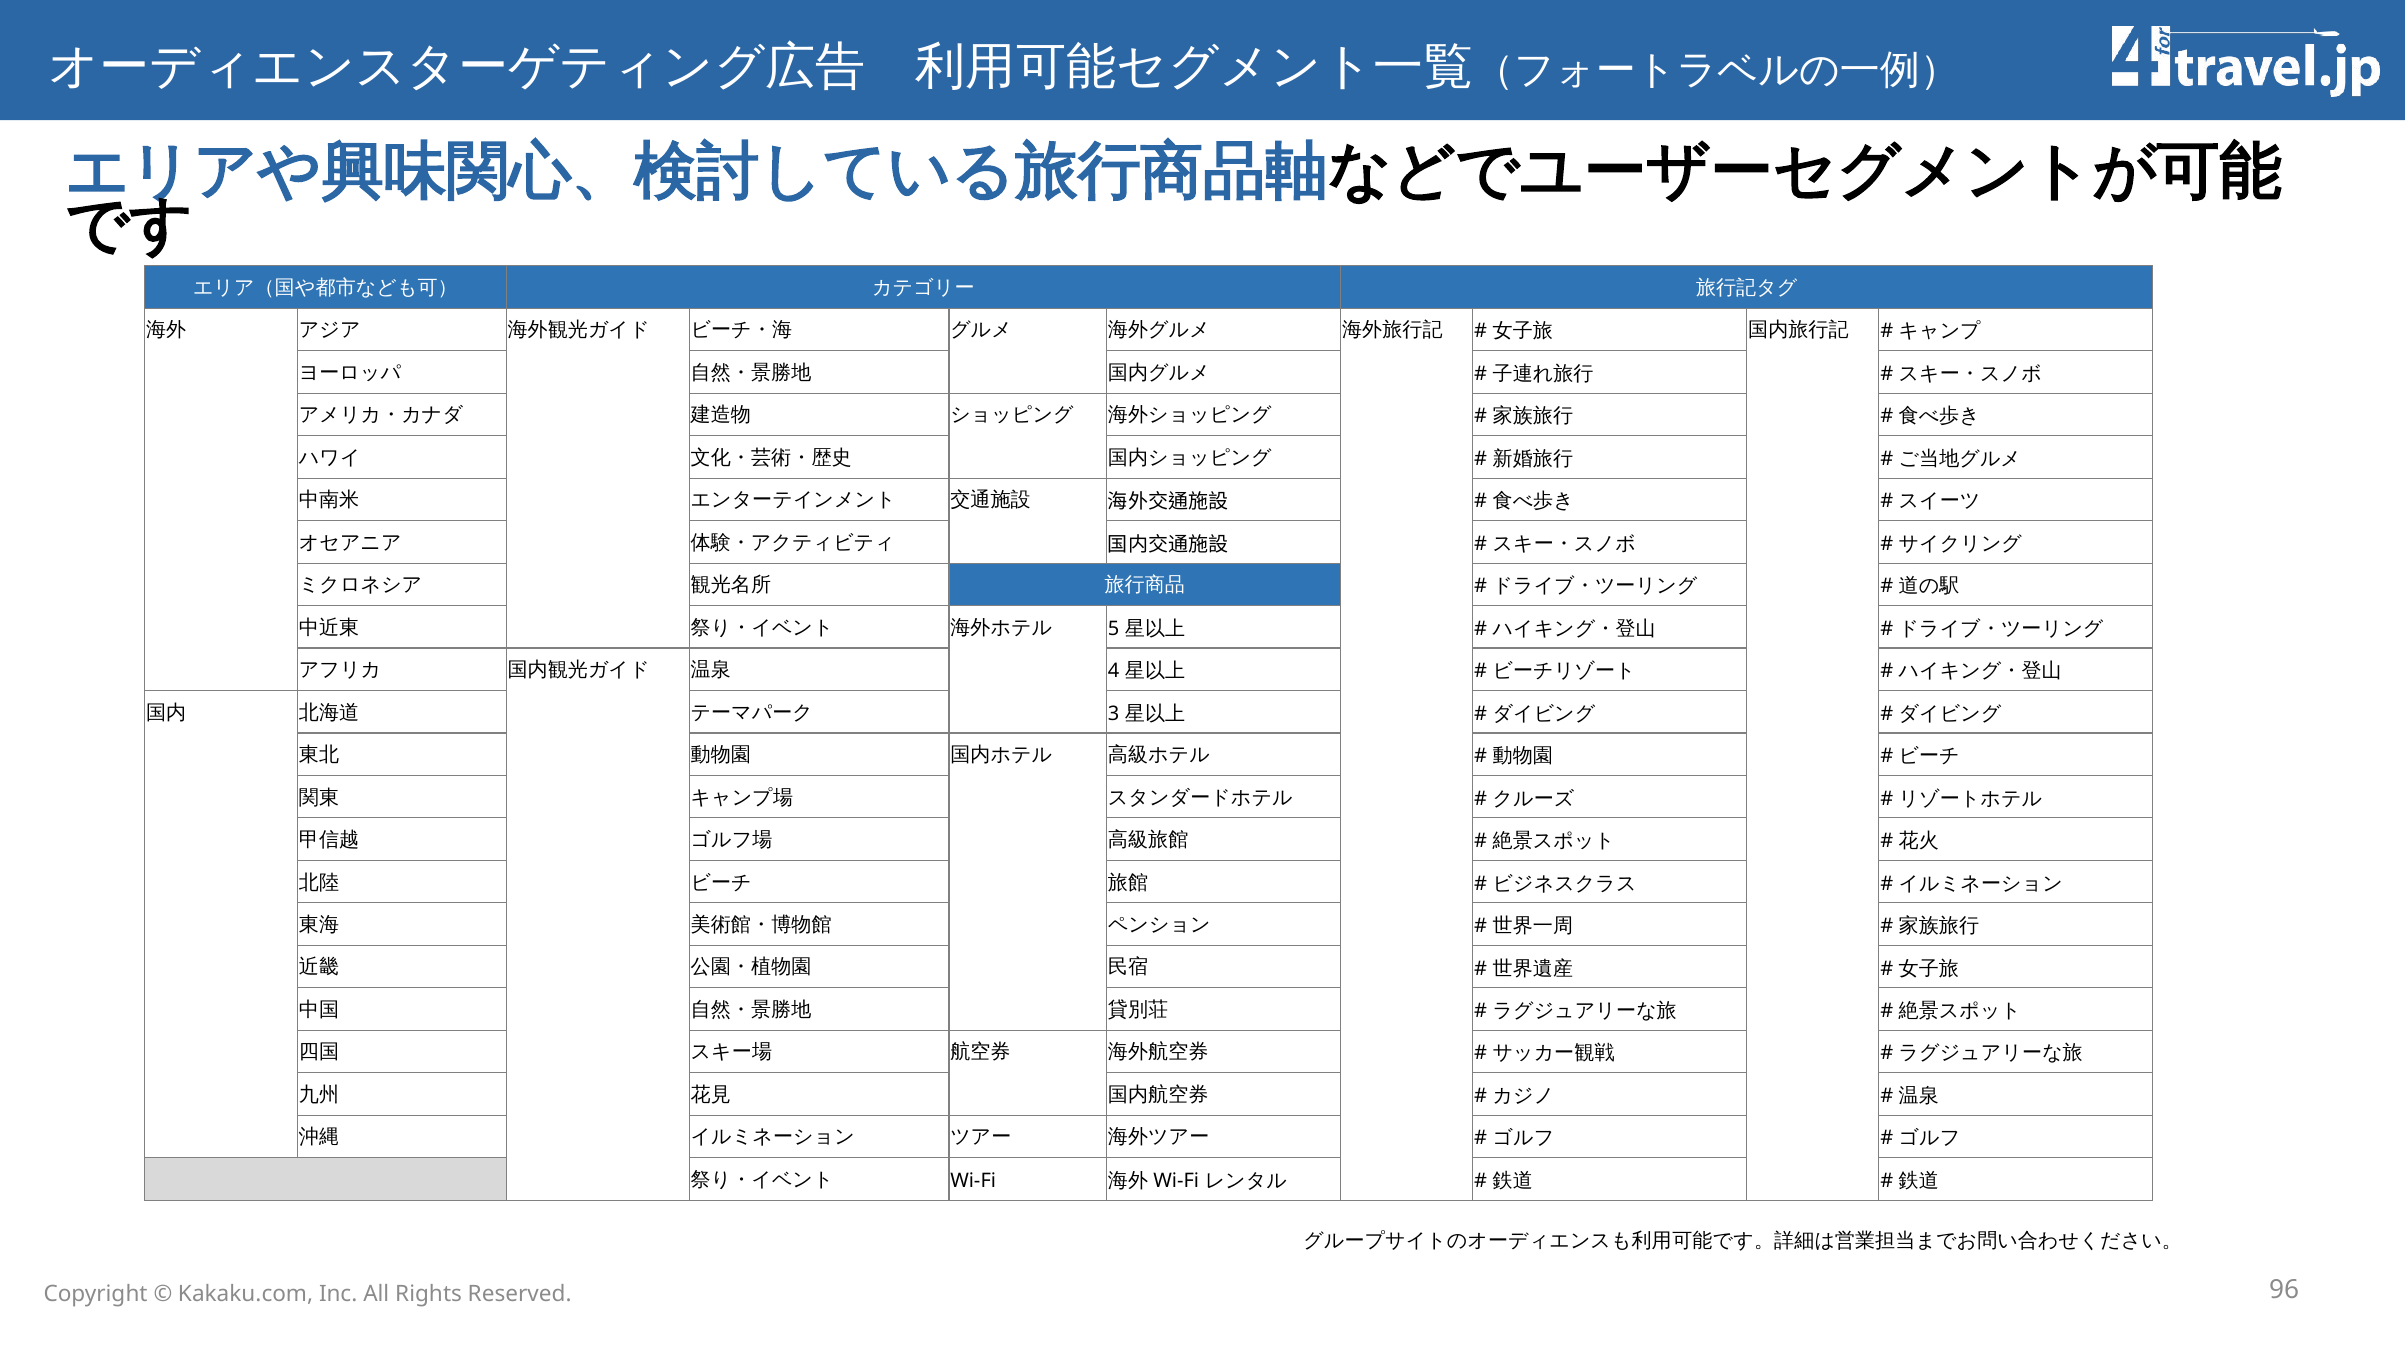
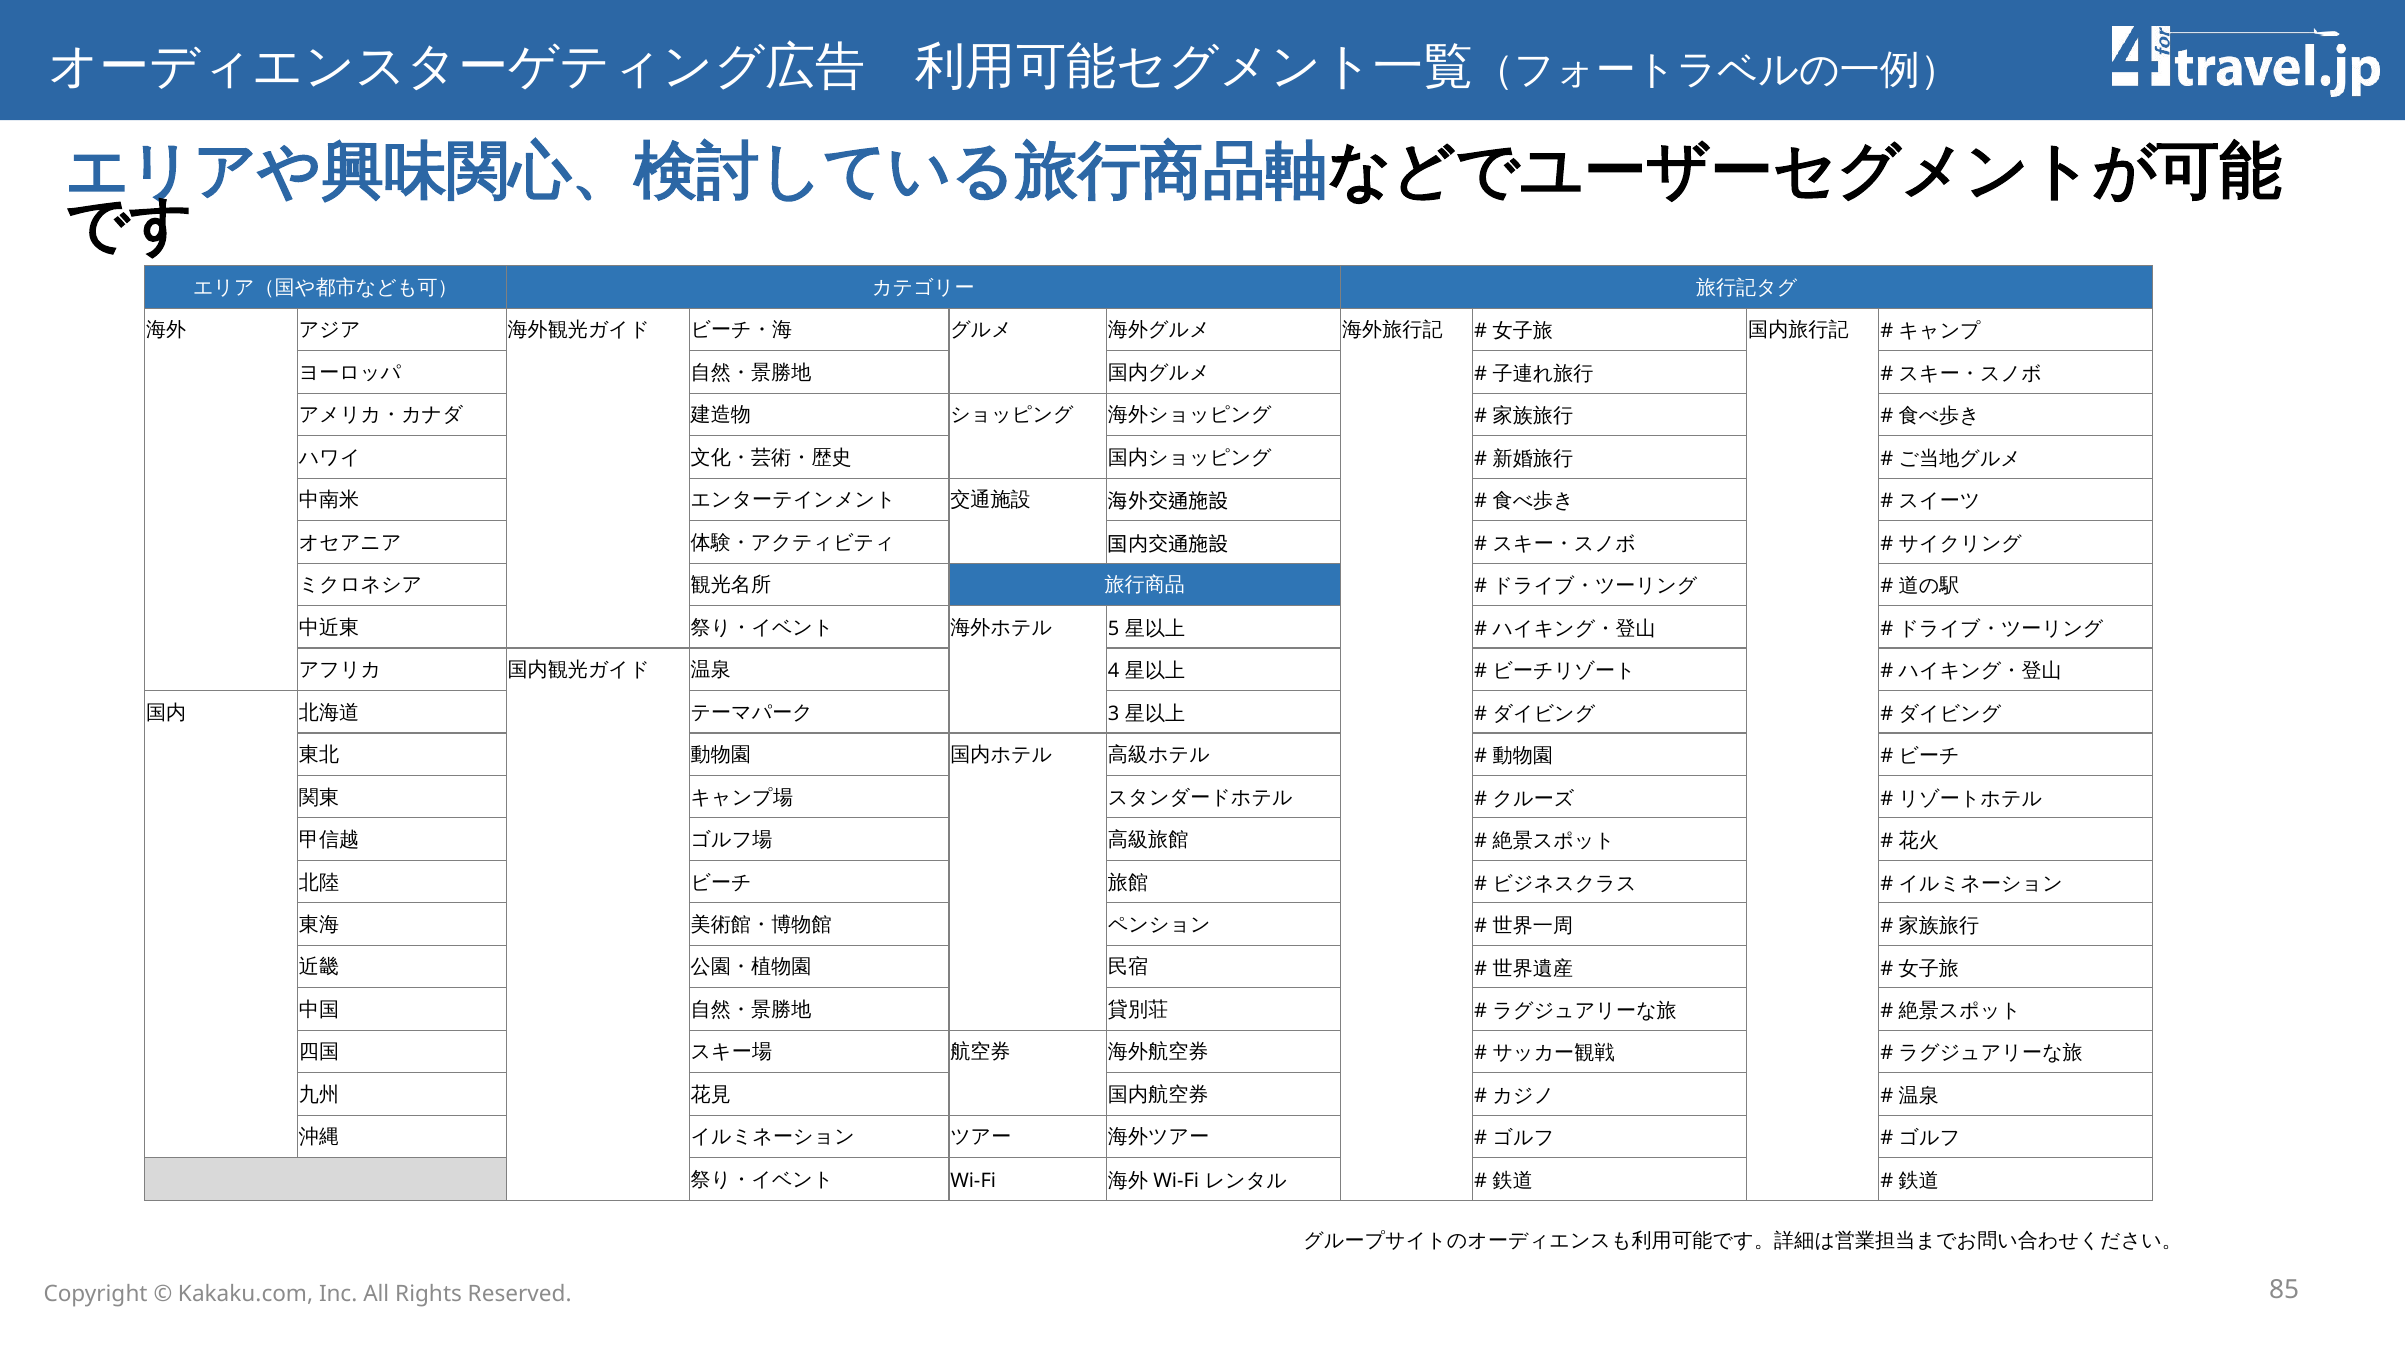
96: 96 -> 85
